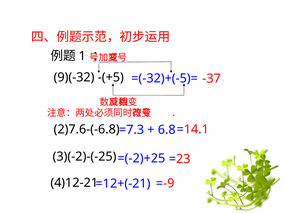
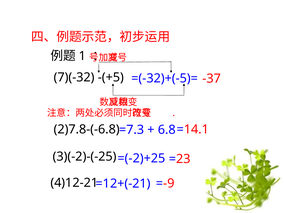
9)(-32: 9)(-32 -> 7)(-32
2)7.6-(-6.8: 2)7.6-(-6.8 -> 2)7.8-(-6.8
